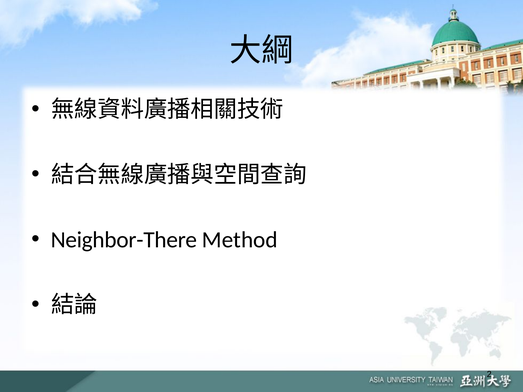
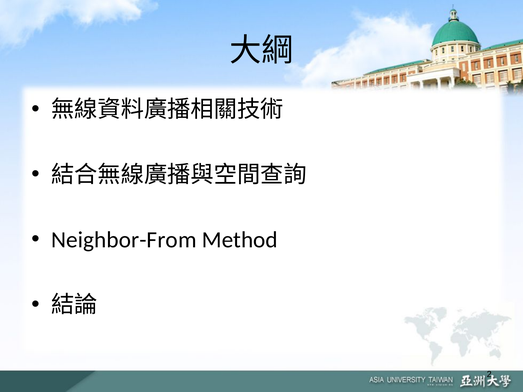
Neighbor-There: Neighbor-There -> Neighbor-From
